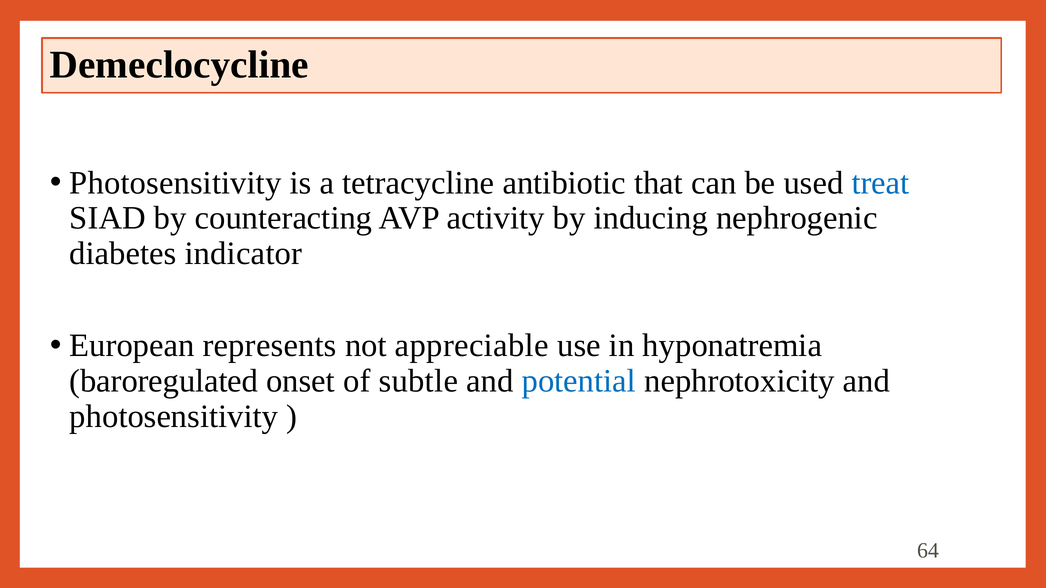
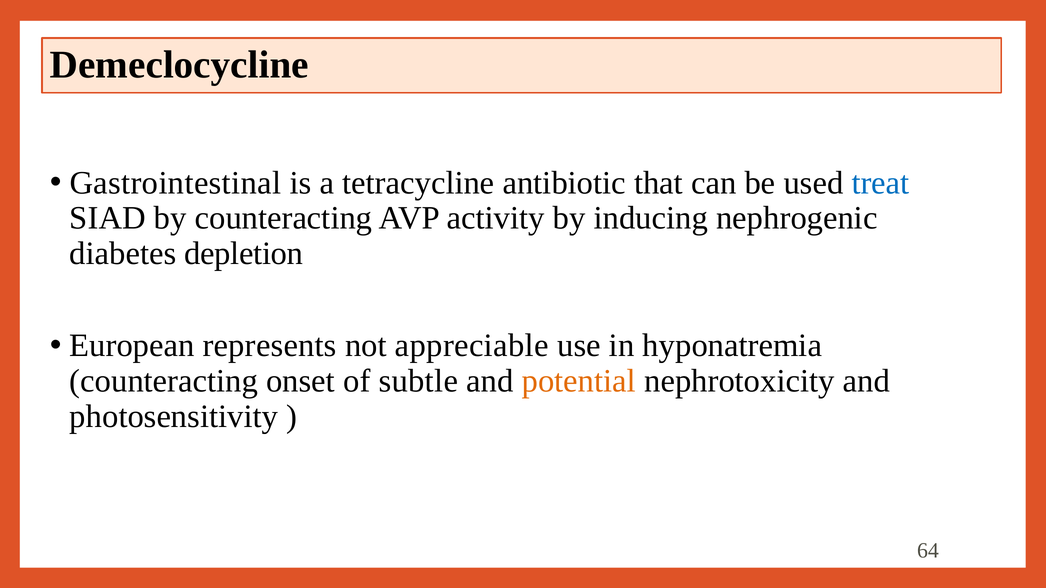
Photosensitivity at (175, 183): Photosensitivity -> Gastrointestinal
indicator: indicator -> depletion
baroregulated at (164, 381): baroregulated -> counteracting
potential colour: blue -> orange
